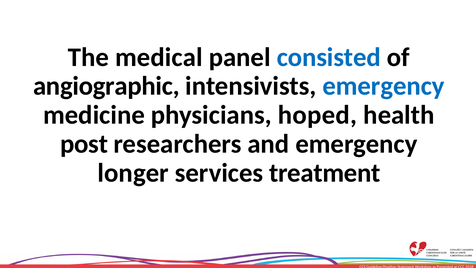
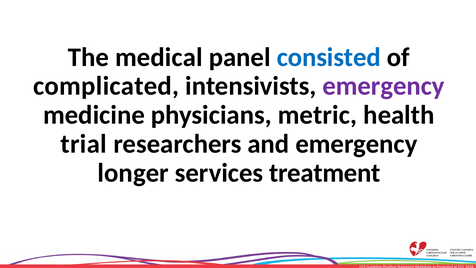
angiographic: angiographic -> complicated
emergency at (383, 86) colour: blue -> purple
hoped: hoped -> metric
post: post -> trial
